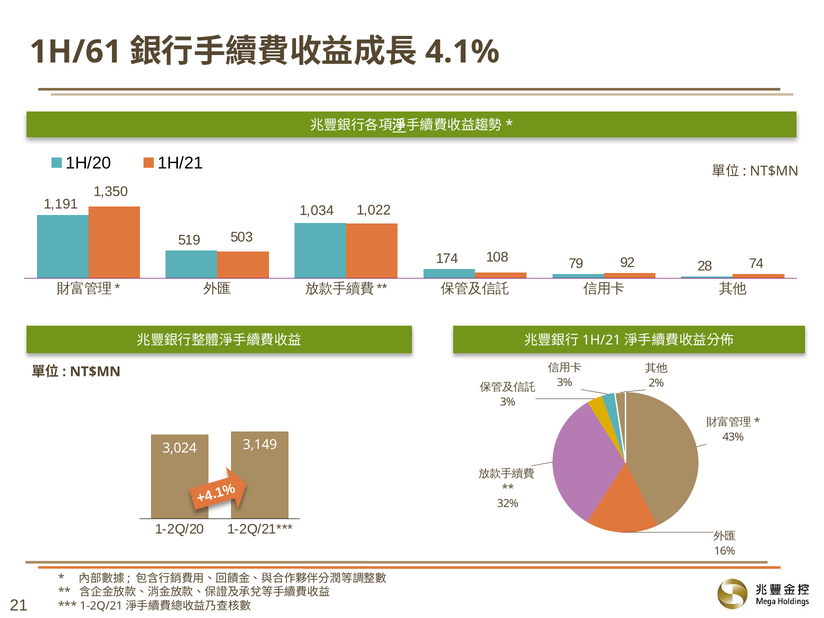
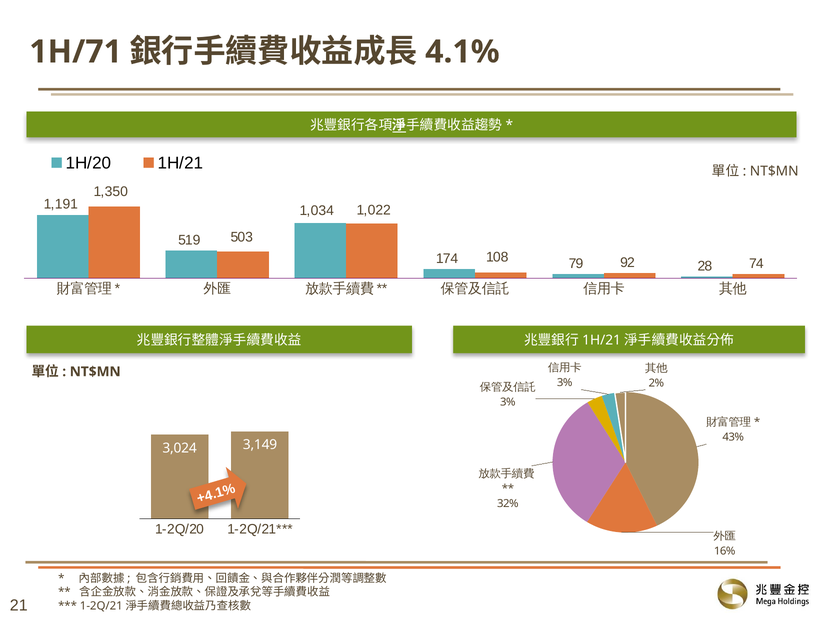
1H/61: 1H/61 -> 1H/71
